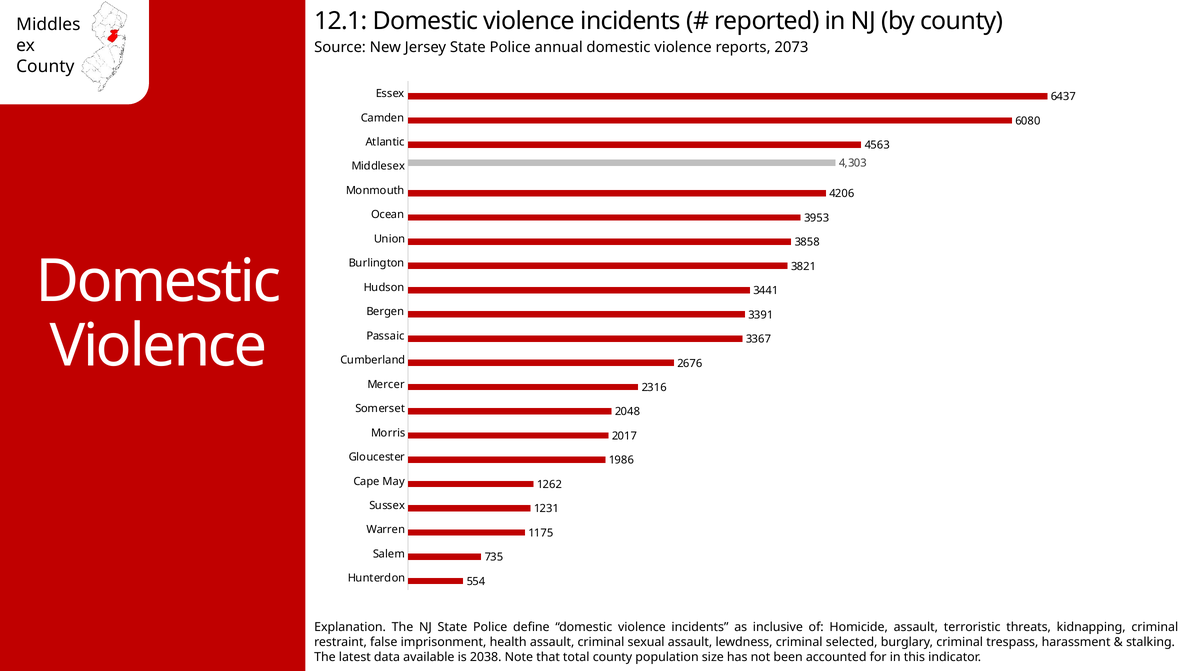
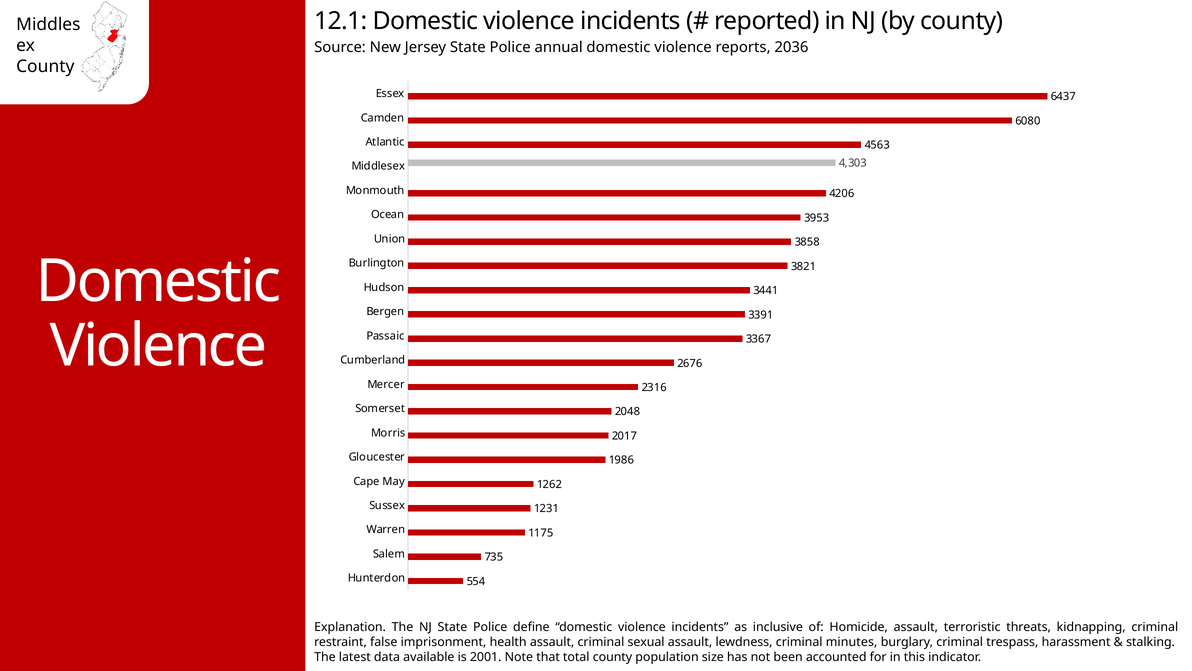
2073: 2073 -> 2036
selected: selected -> minutes
2038: 2038 -> 2001
